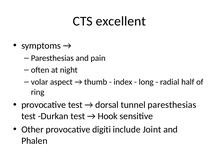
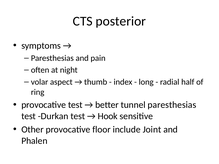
excellent: excellent -> posterior
dorsal: dorsal -> better
digiti: digiti -> floor
